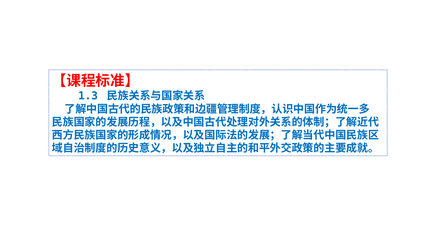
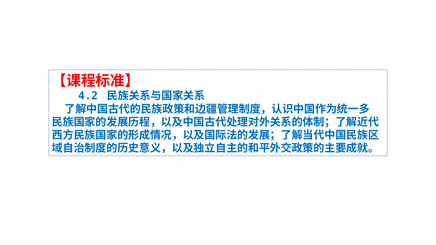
1.3: 1.3 -> 4.2
